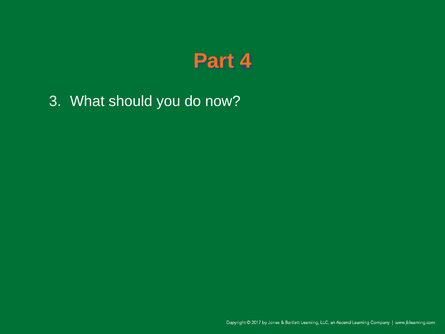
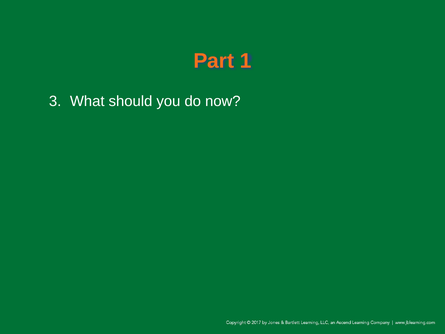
4: 4 -> 1
